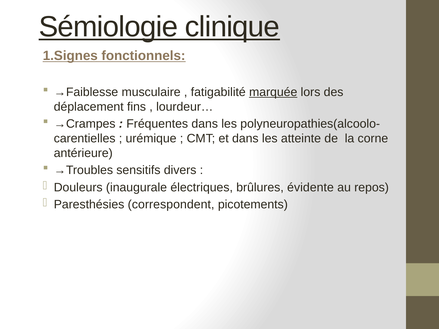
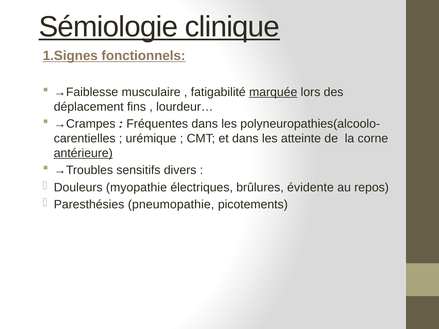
antérieure underline: none -> present
inaugurale: inaugurale -> myopathie
correspondent: correspondent -> pneumopathie
